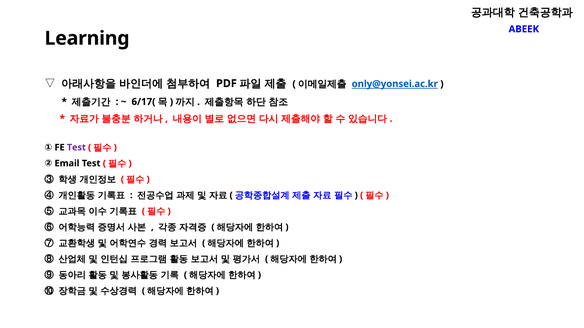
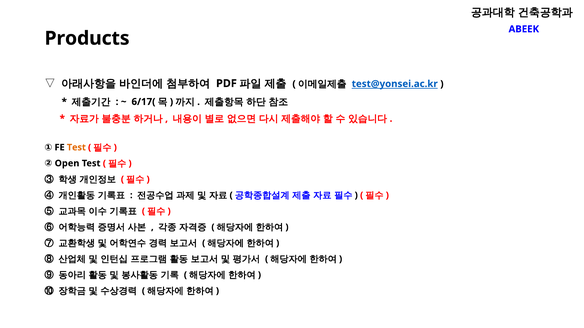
Learning: Learning -> Products
only@yonsei.ac.kr: only@yonsei.ac.kr -> test@yonsei.ac.kr
Test at (76, 148) colour: purple -> orange
Email: Email -> Open
